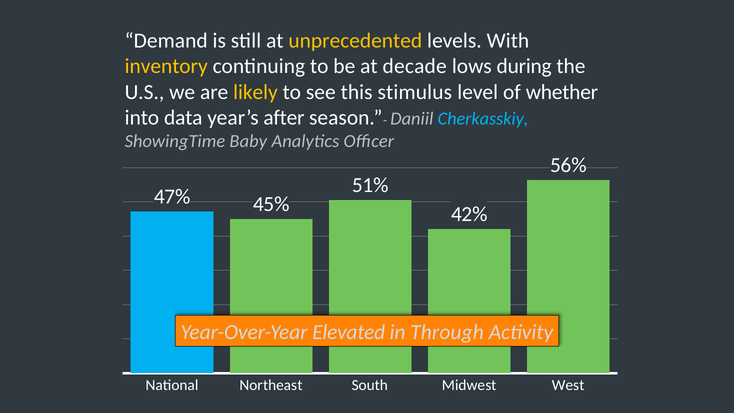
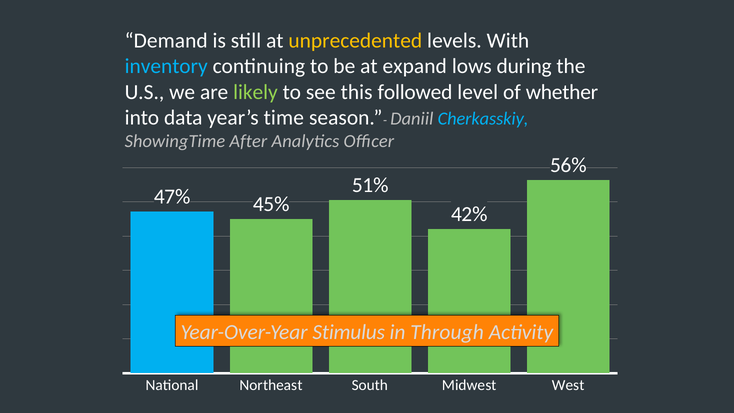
inventory colour: yellow -> light blue
decade: decade -> expand
likely colour: yellow -> light green
stimulus: stimulus -> followed
after: after -> time
Baby: Baby -> After
Elevated: Elevated -> Stimulus
